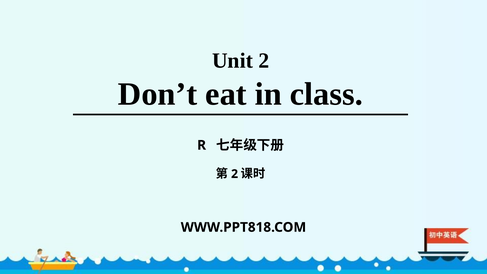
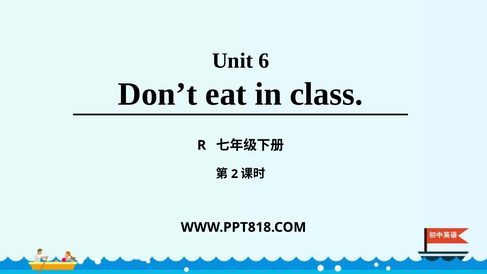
Unit 2: 2 -> 6
